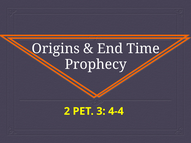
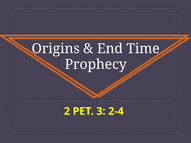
4-4: 4-4 -> 2-4
